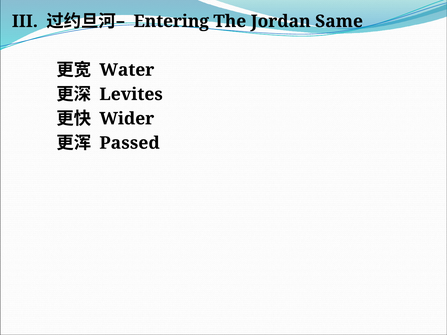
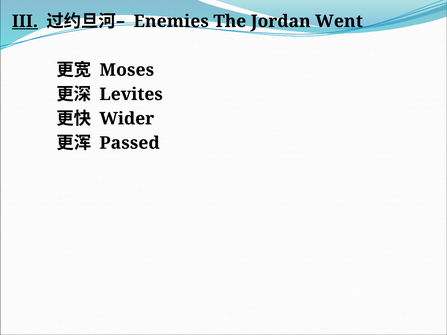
III underline: none -> present
Entering: Entering -> Enemies
Same: Same -> Went
Water: Water -> Moses
